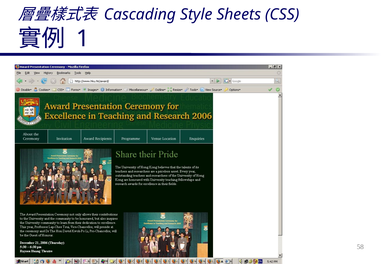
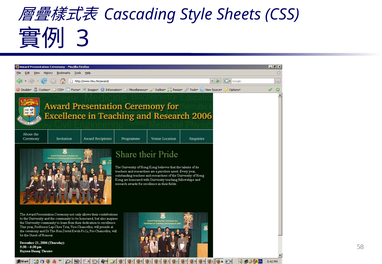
1: 1 -> 3
